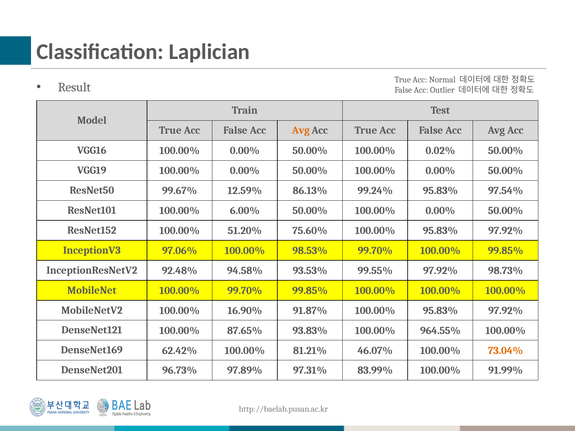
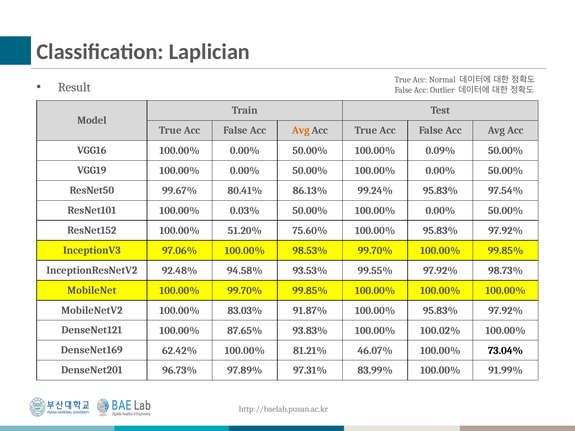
0.02%: 0.02% -> 0.09%
12.59%: 12.59% -> 80.41%
6.00%: 6.00% -> 0.03%
16.90%: 16.90% -> 83.03%
964.55%: 964.55% -> 100.02%
73.04% colour: orange -> black
